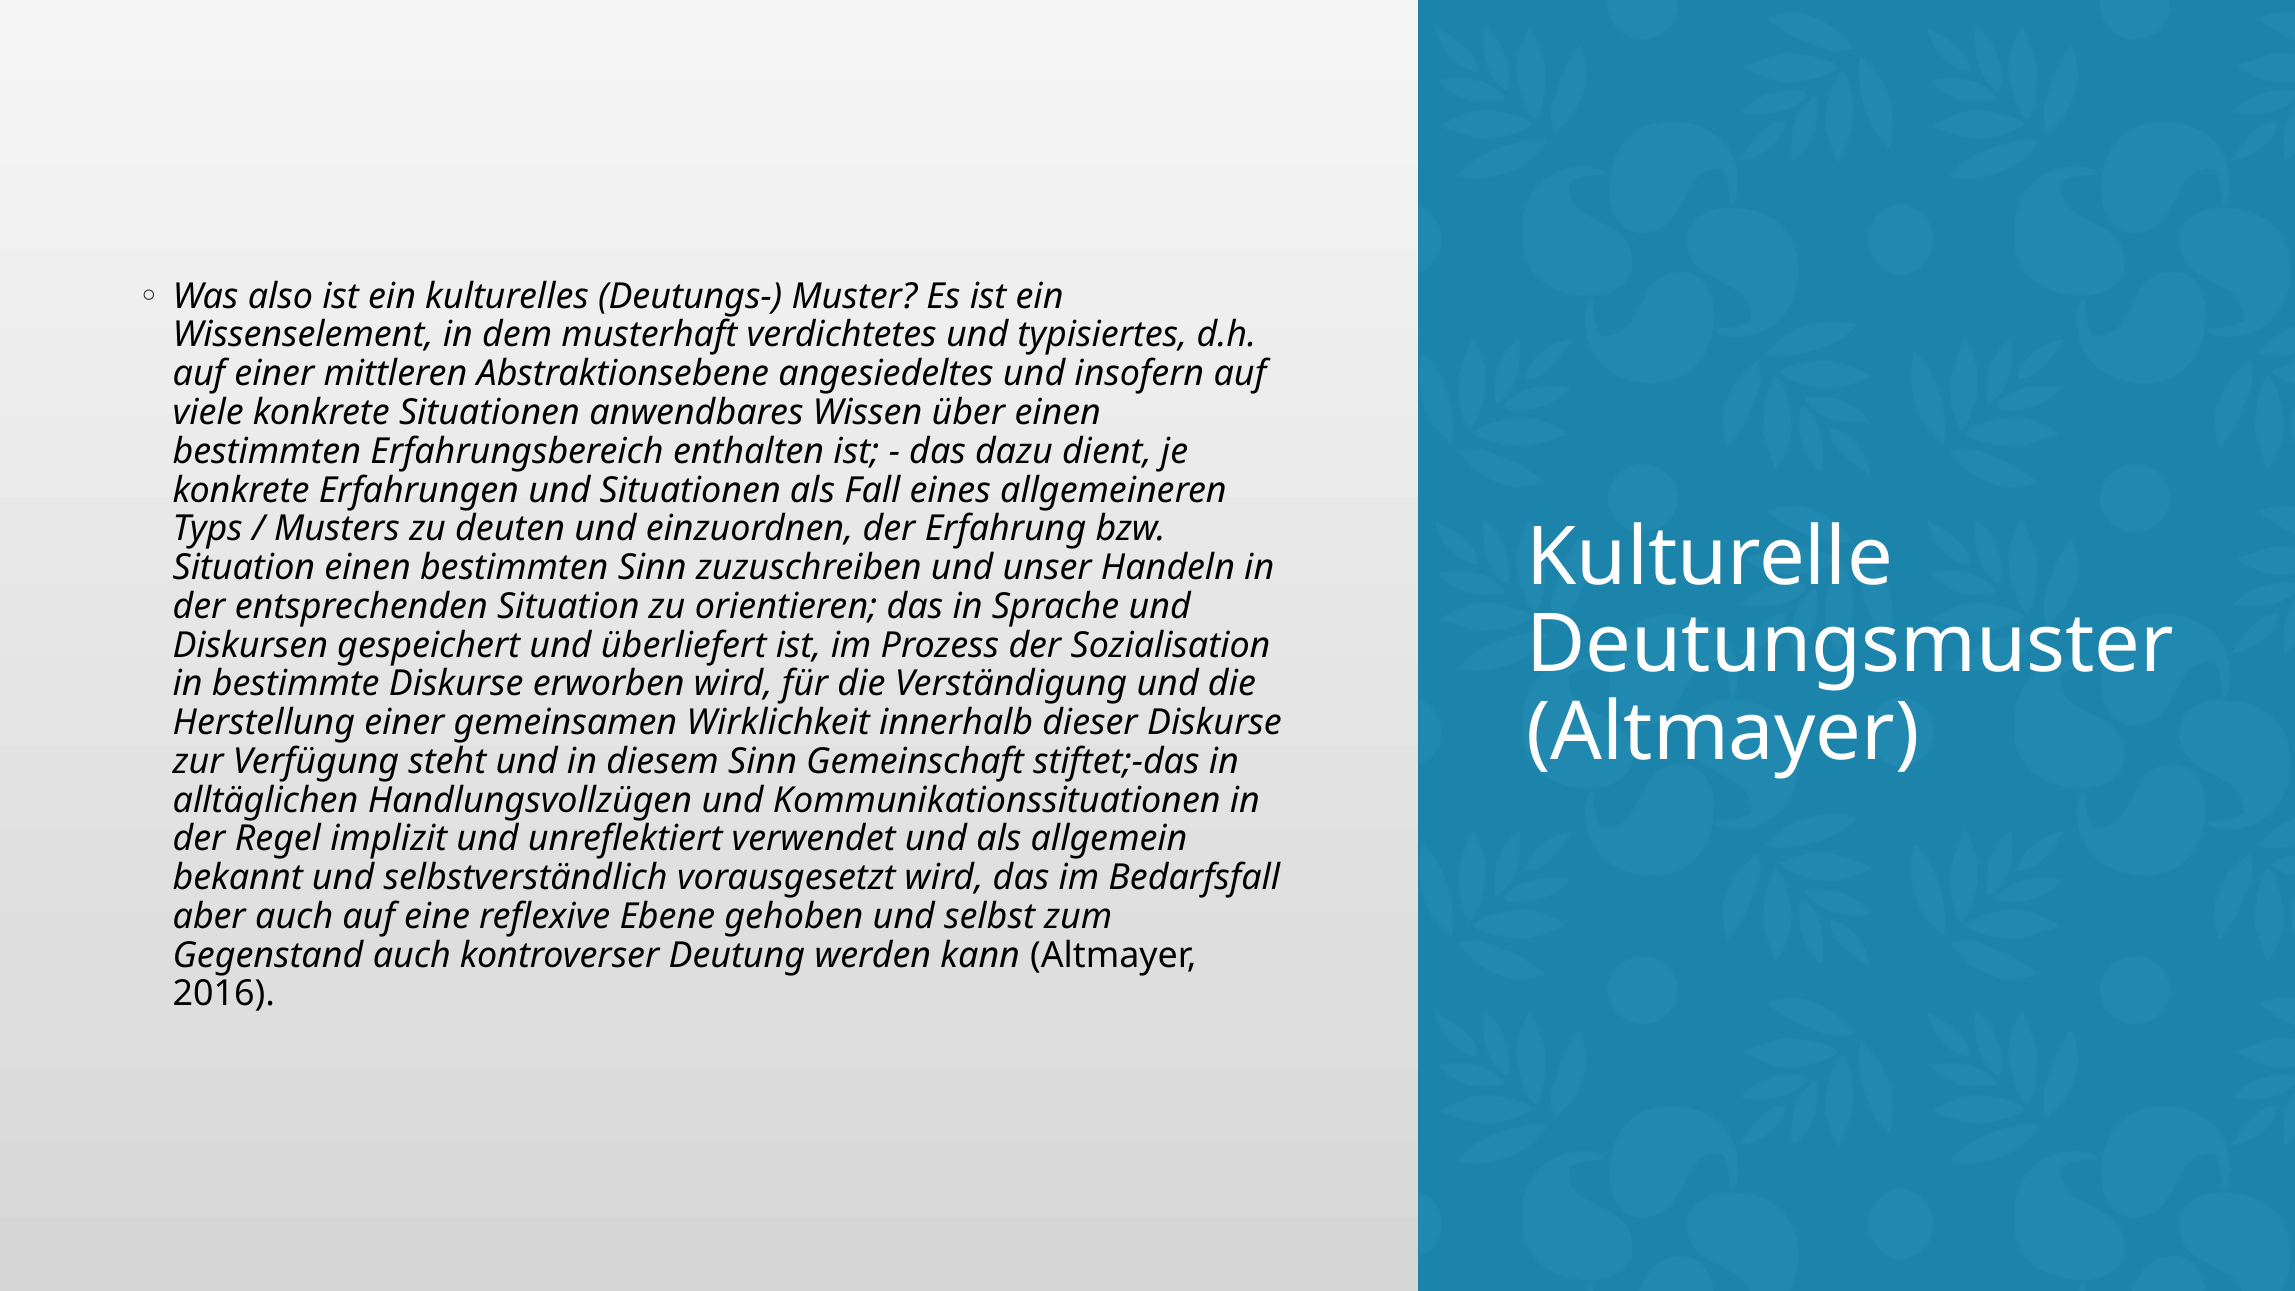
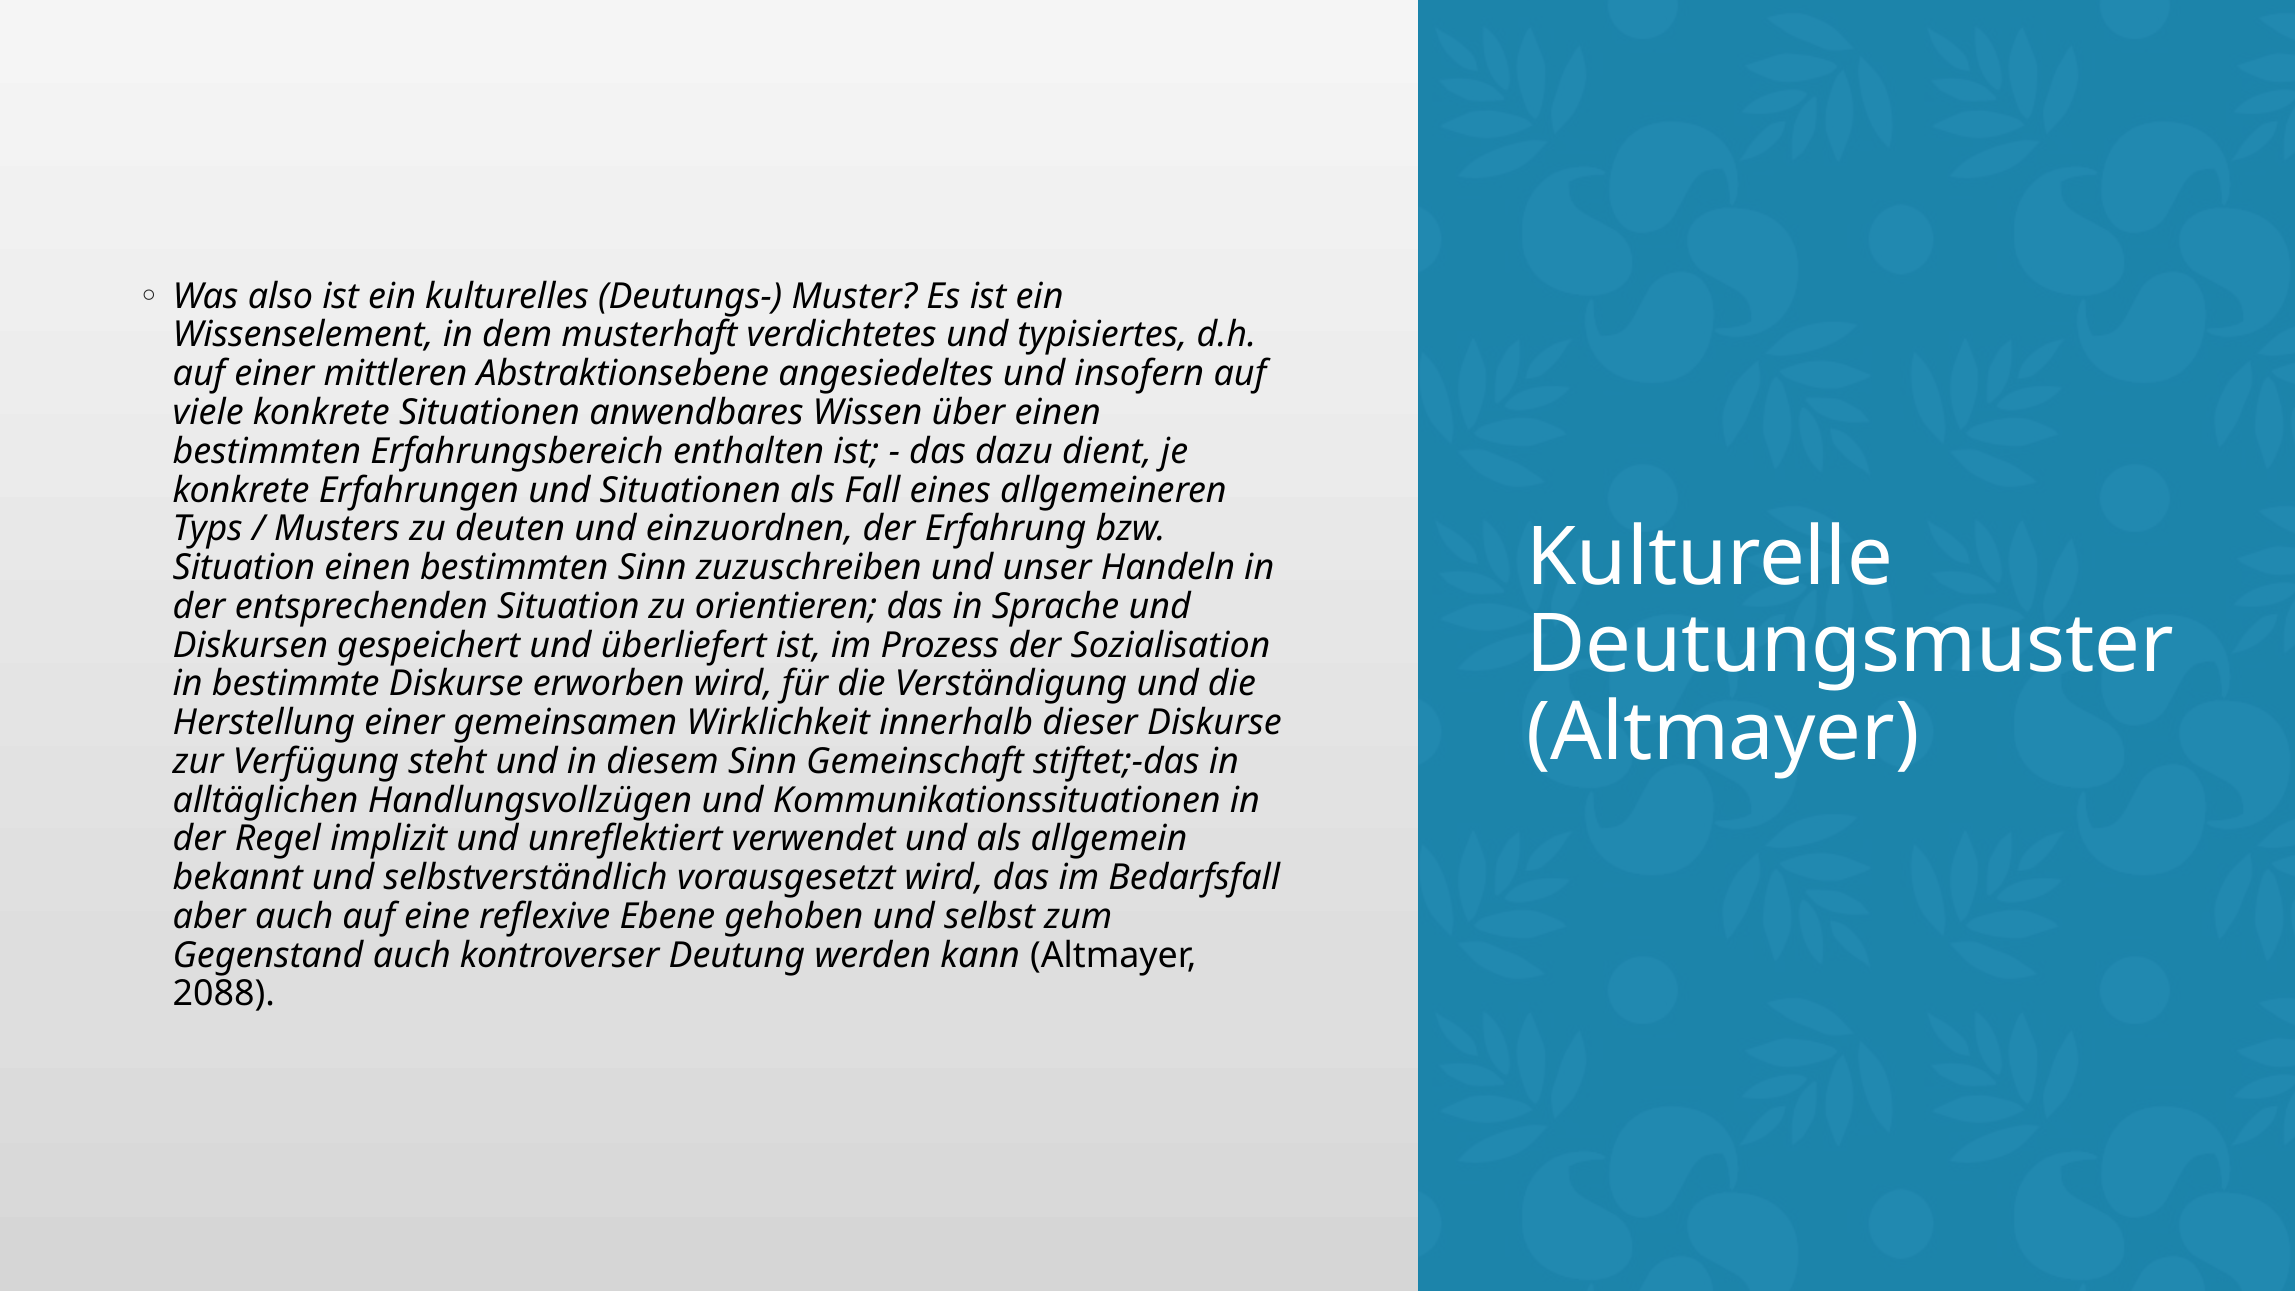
2016: 2016 -> 2088
